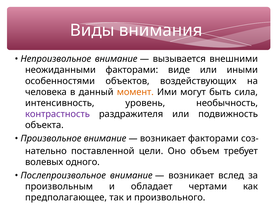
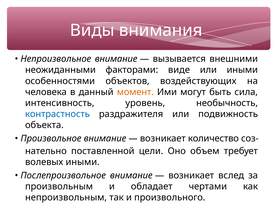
контрастность colour: purple -> blue
возникает факторами: факторами -> количество
волевых одного: одного -> иными
предполагающее: предполагающее -> непроизвольным
